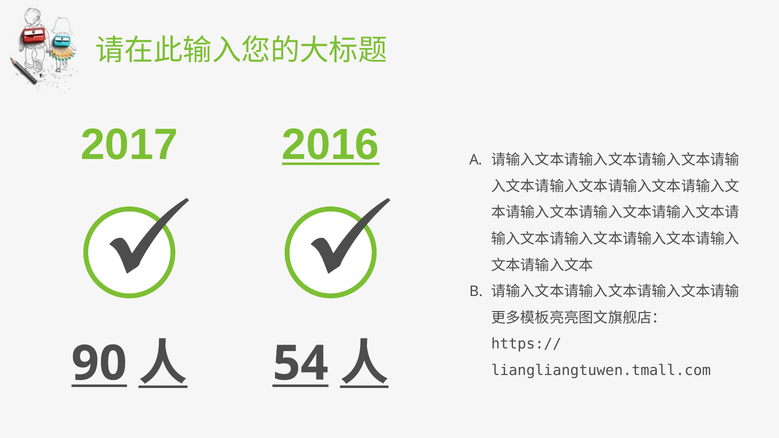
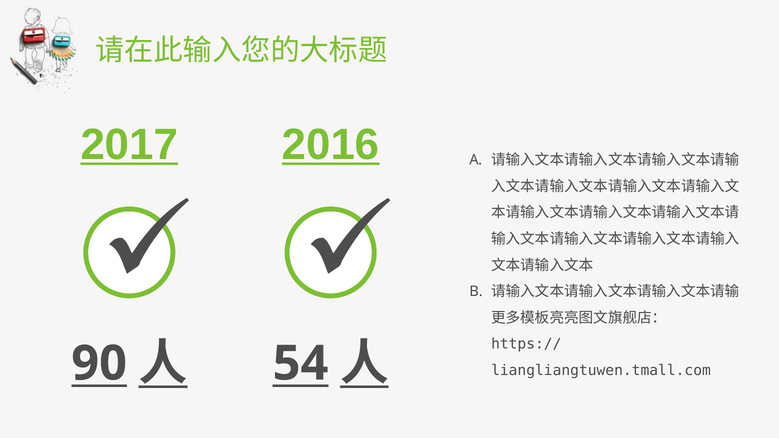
2017 underline: none -> present
